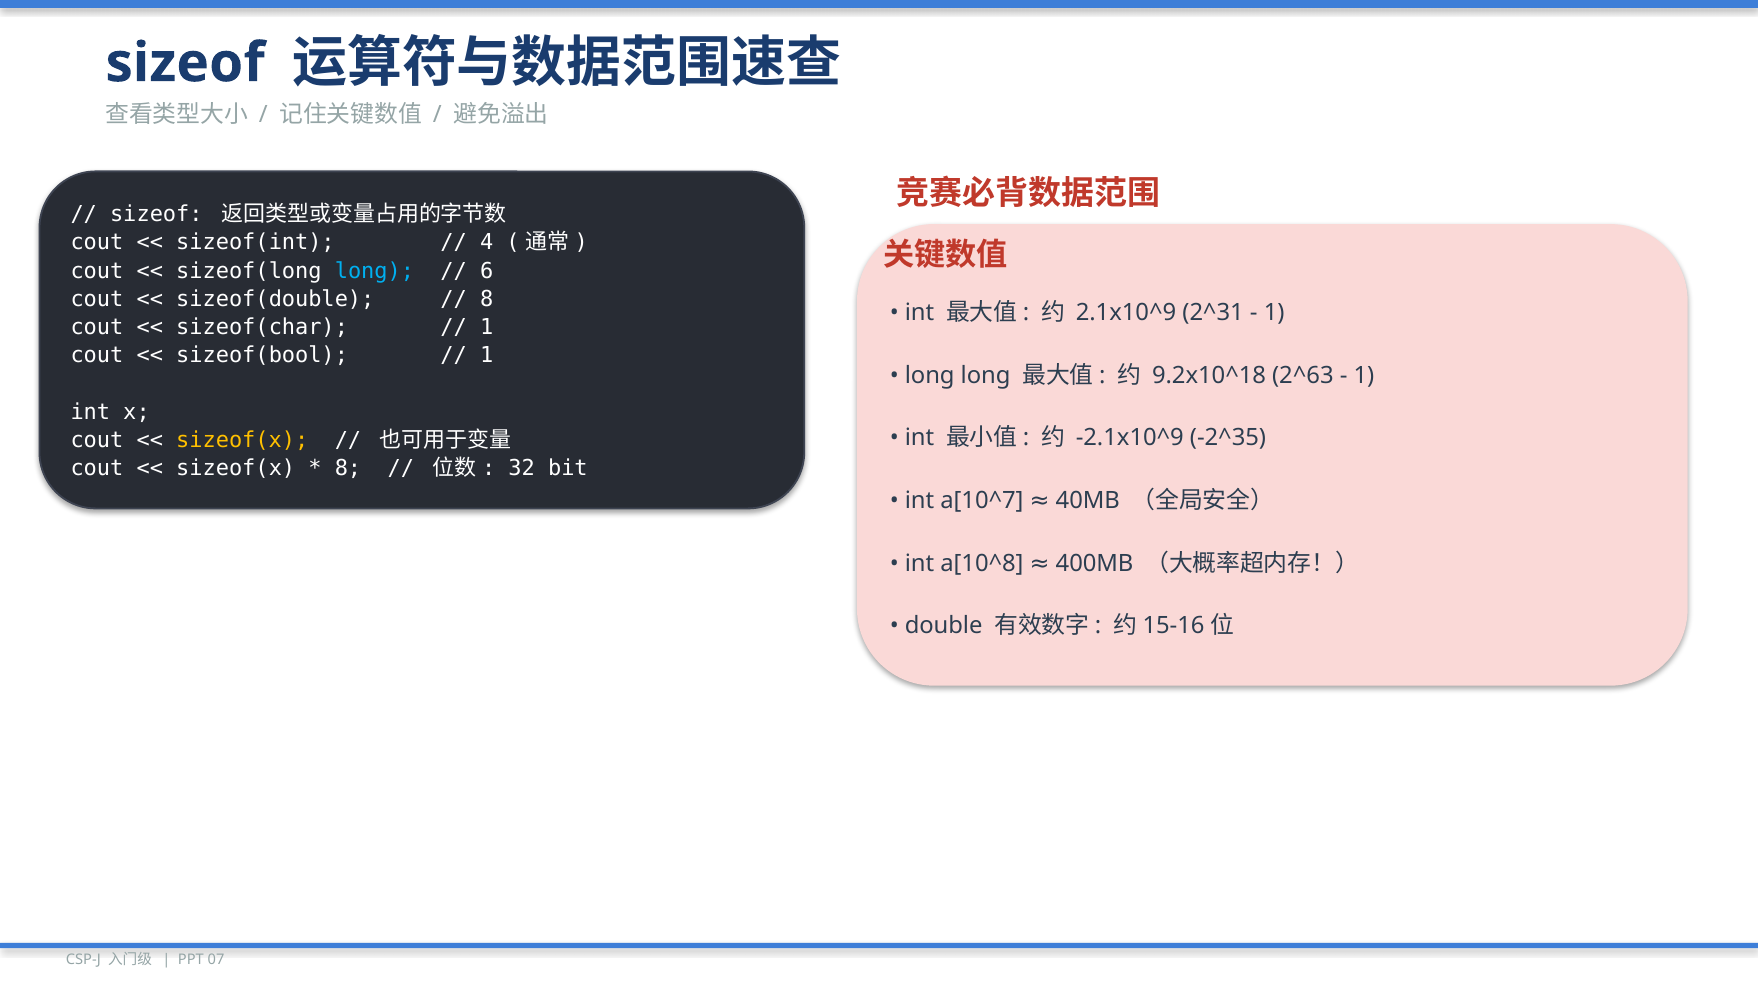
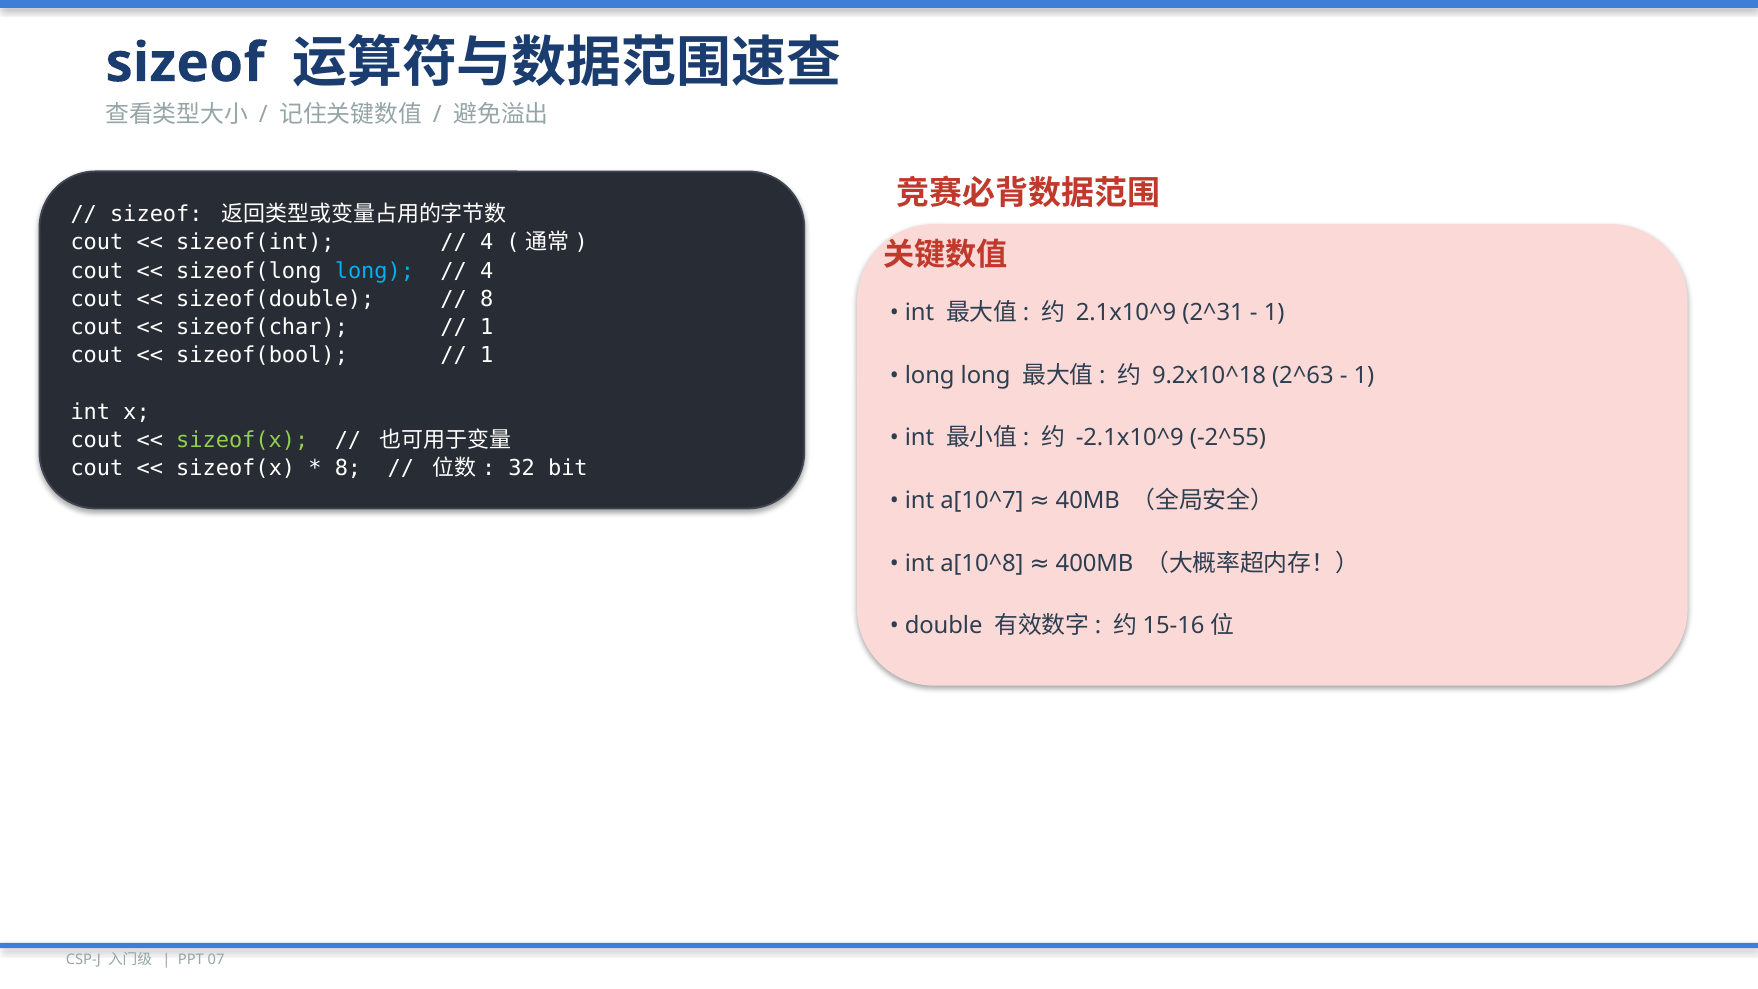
6 at (487, 271): 6 -> 4
sizeof(x at (242, 440) colour: yellow -> light green
-2^35: -2^35 -> -2^55
